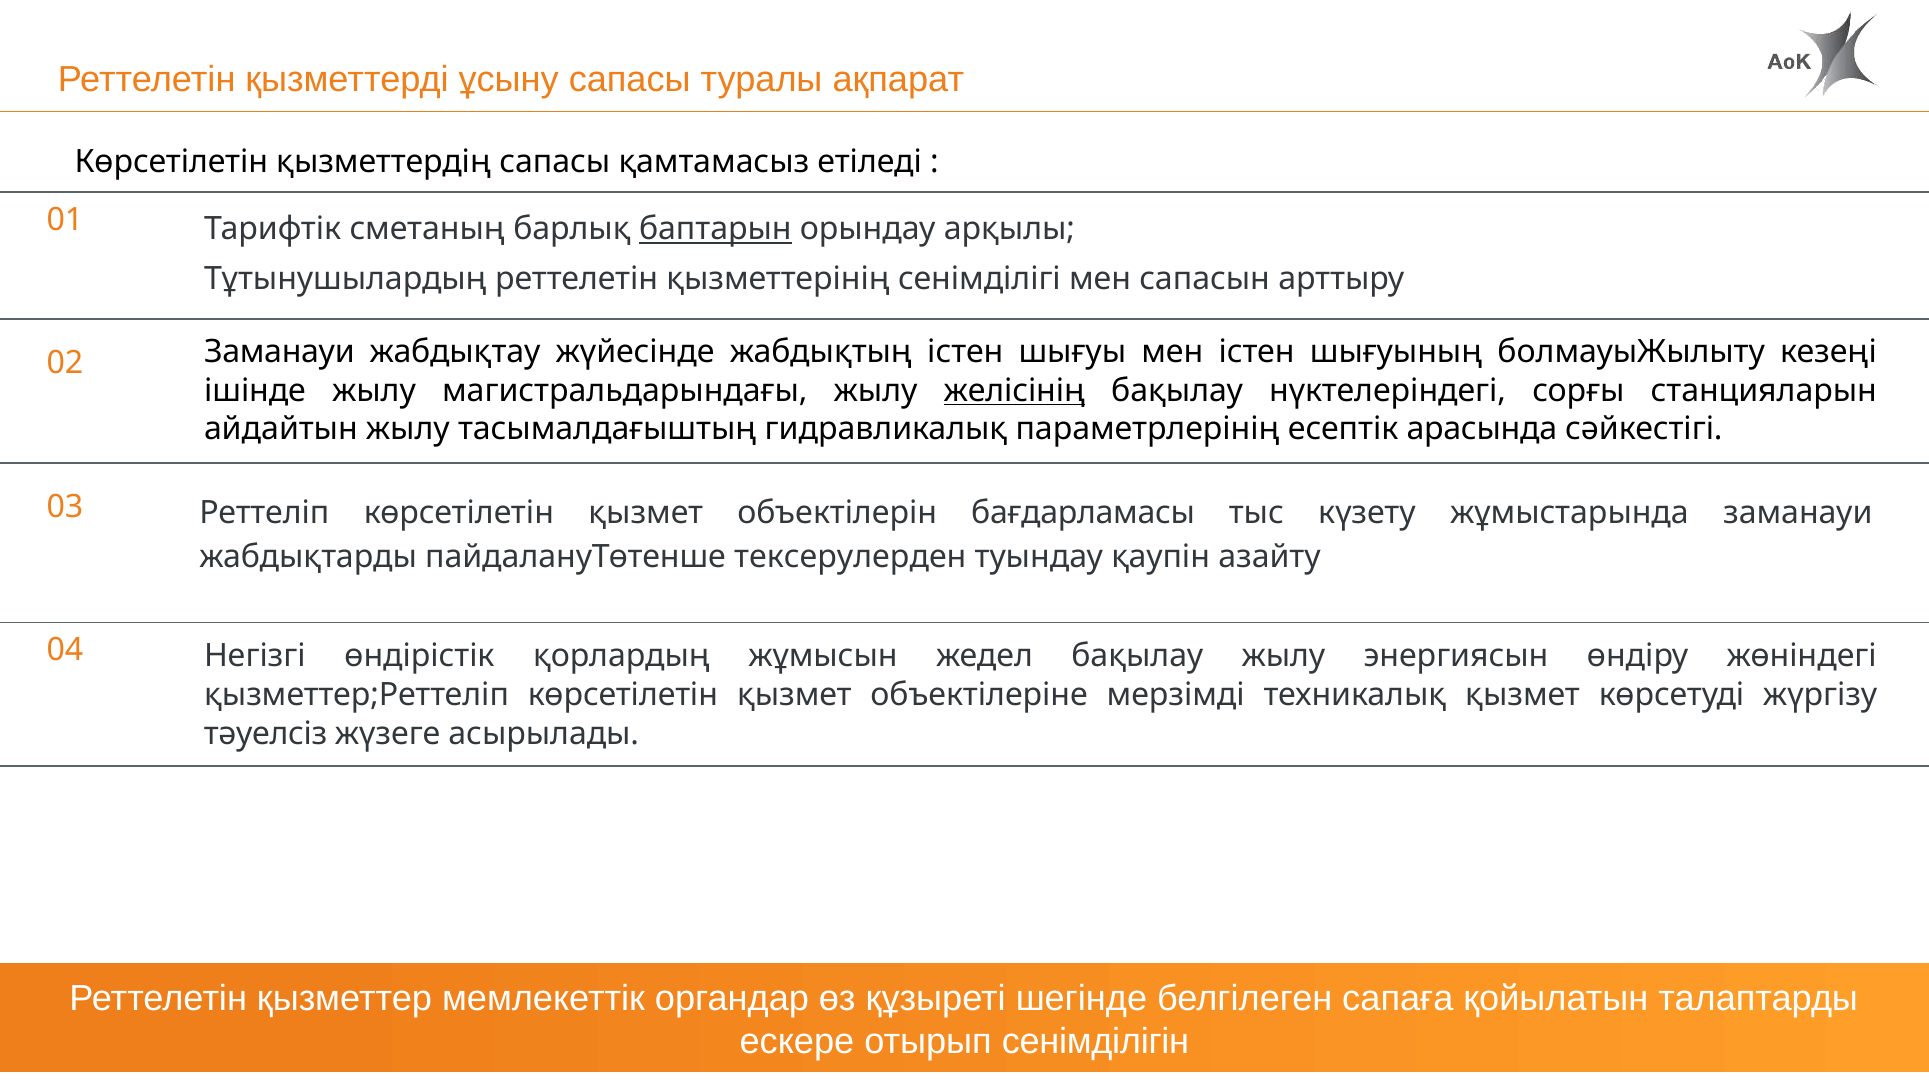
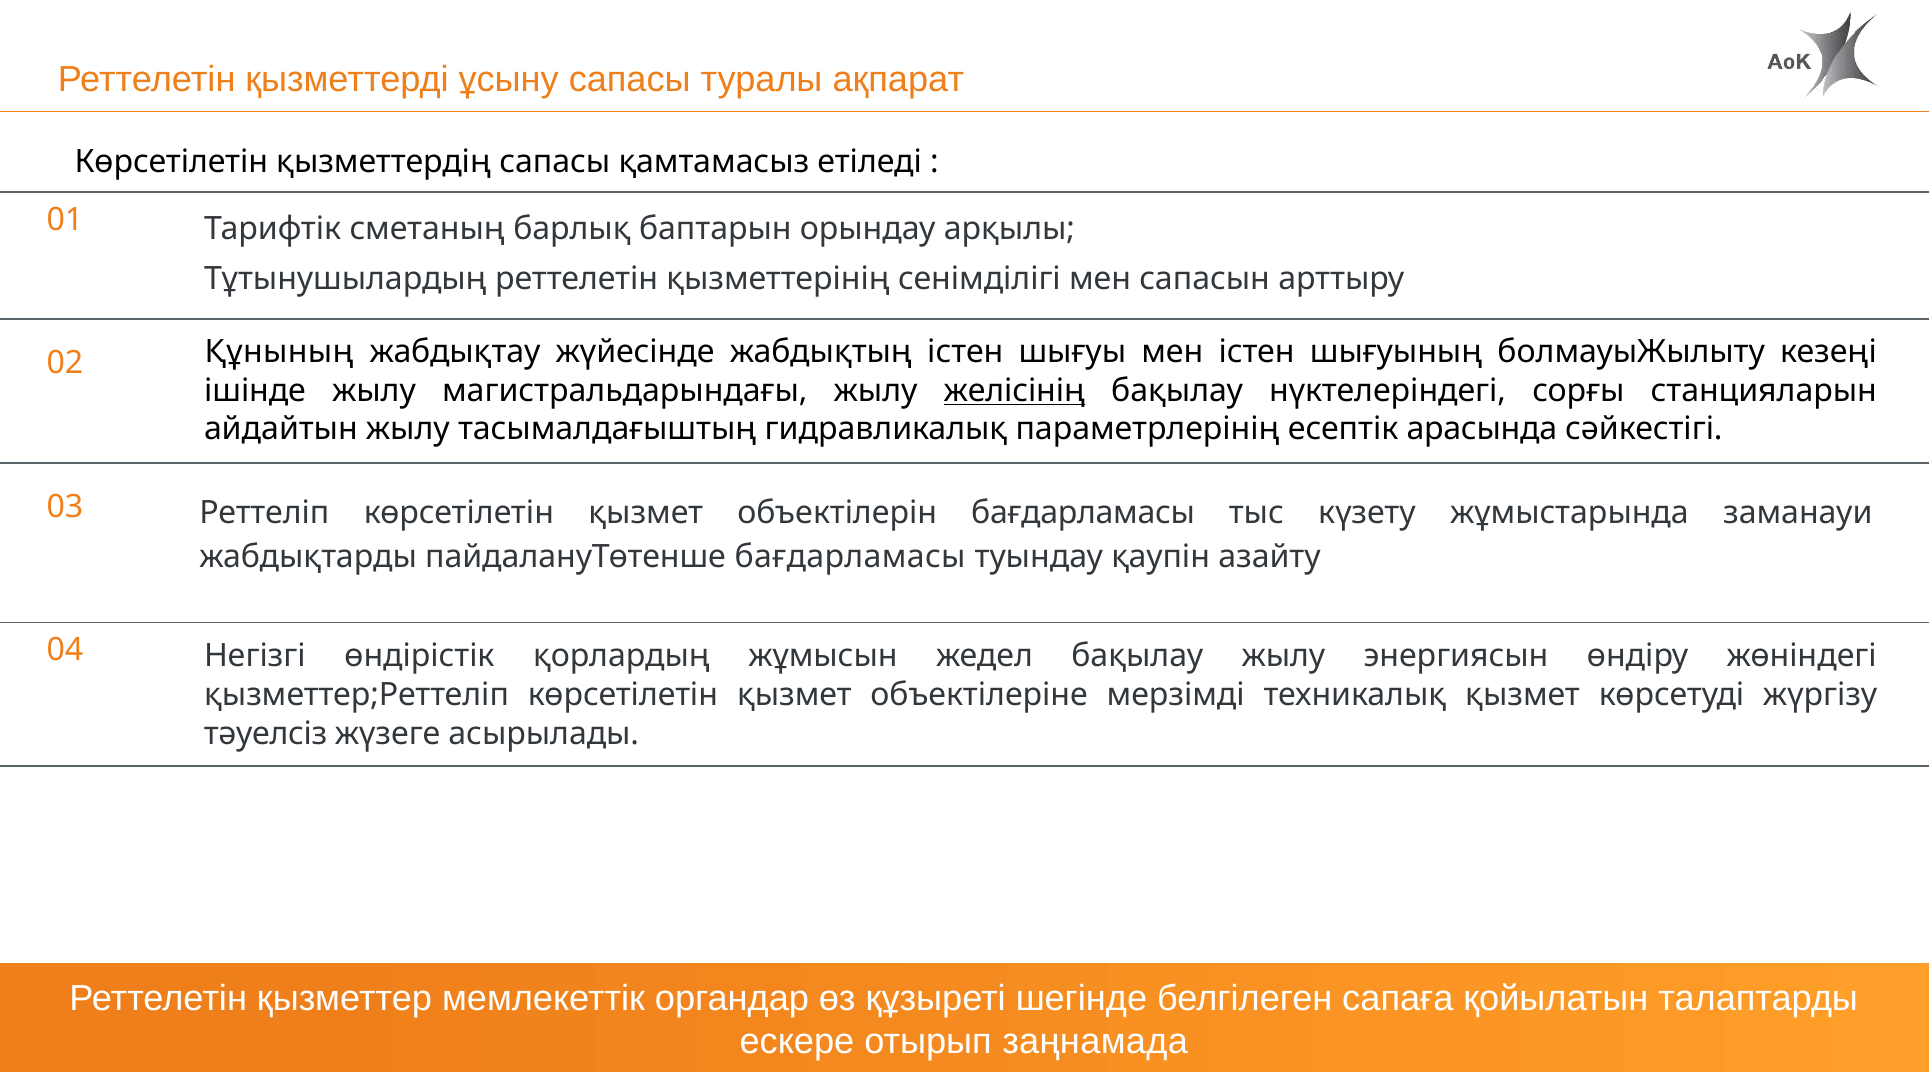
баптарын underline: present -> none
Заманауи at (279, 352): Заманауи -> Құнының
пайдалануТөтенше тексерулерден: тексерулерден -> бағдарламасы
сенімділігін: сенімділігін -> заңнамада
